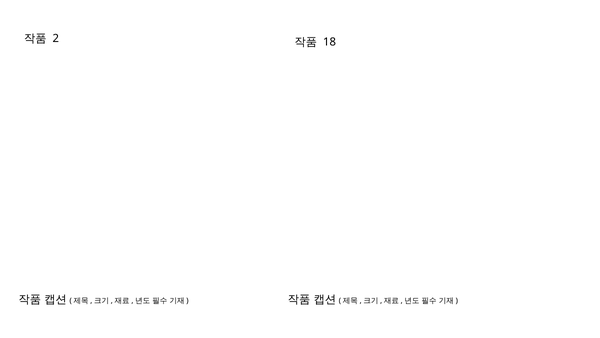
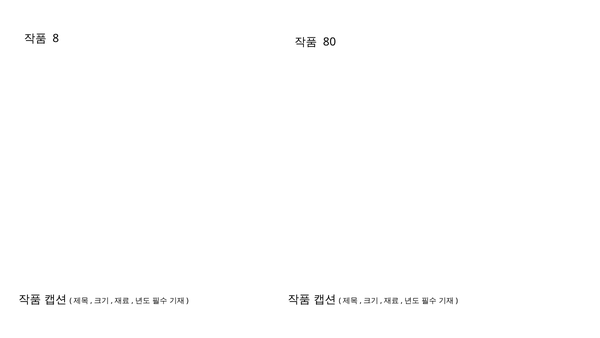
2: 2 -> 8
18: 18 -> 80
